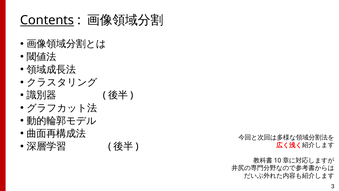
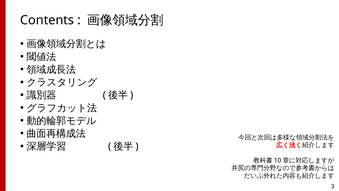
Contents underline: present -> none
